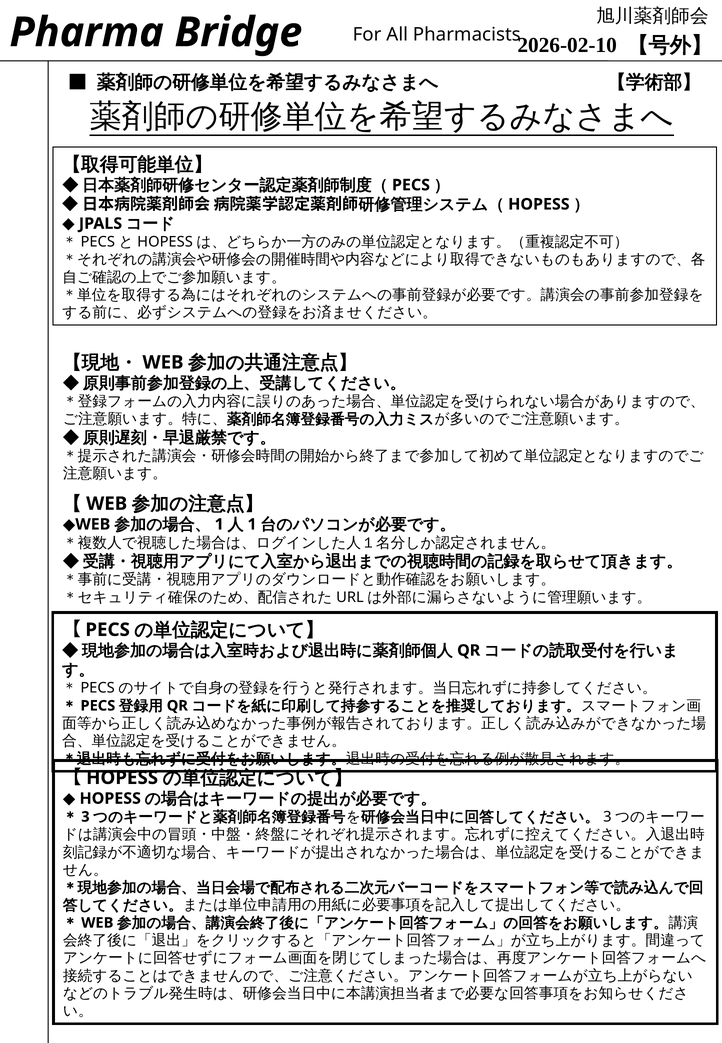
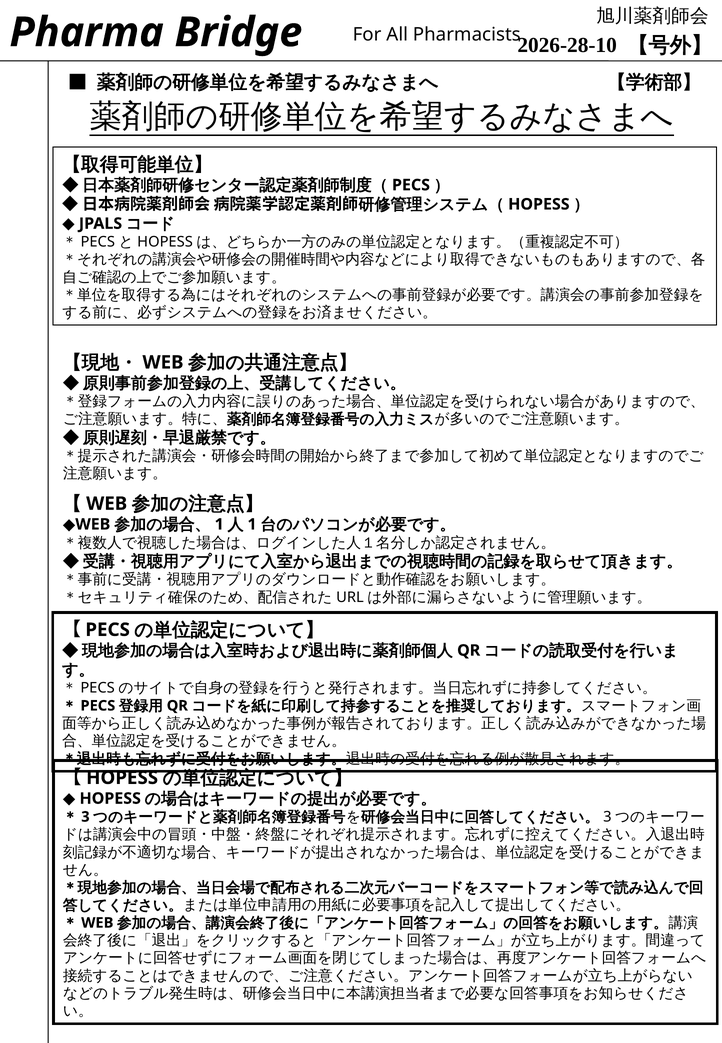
2026-02-10: 2026-02-10 -> 2026-28-10
